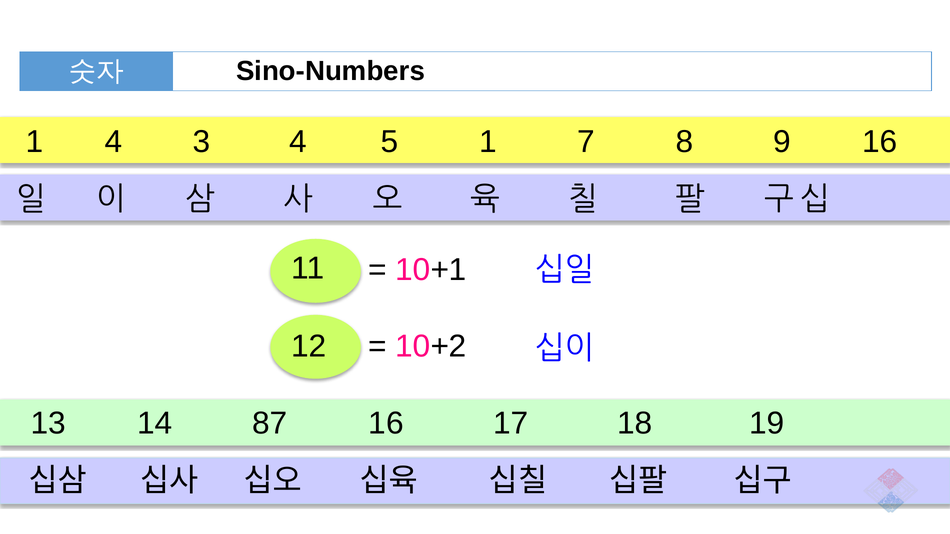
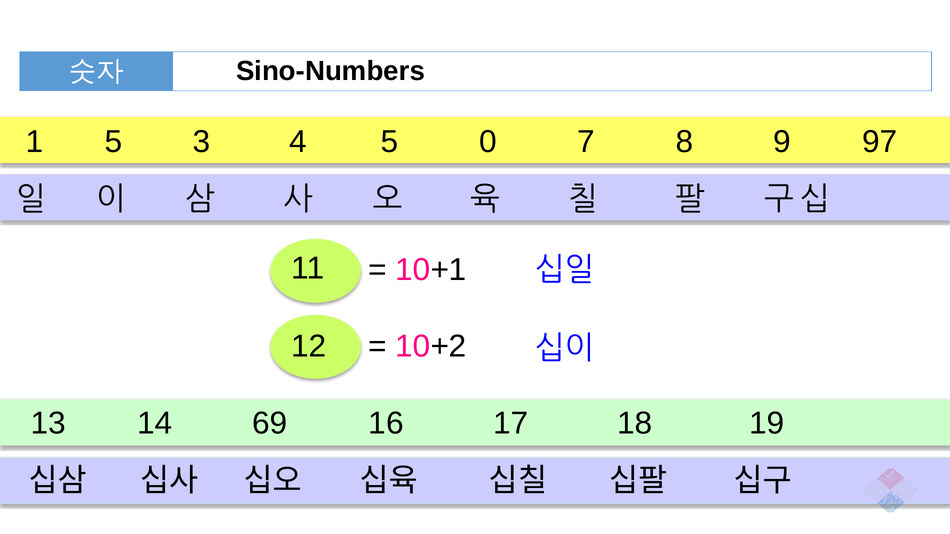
1 4: 4 -> 5
5 1: 1 -> 0
9 16: 16 -> 97
87: 87 -> 69
